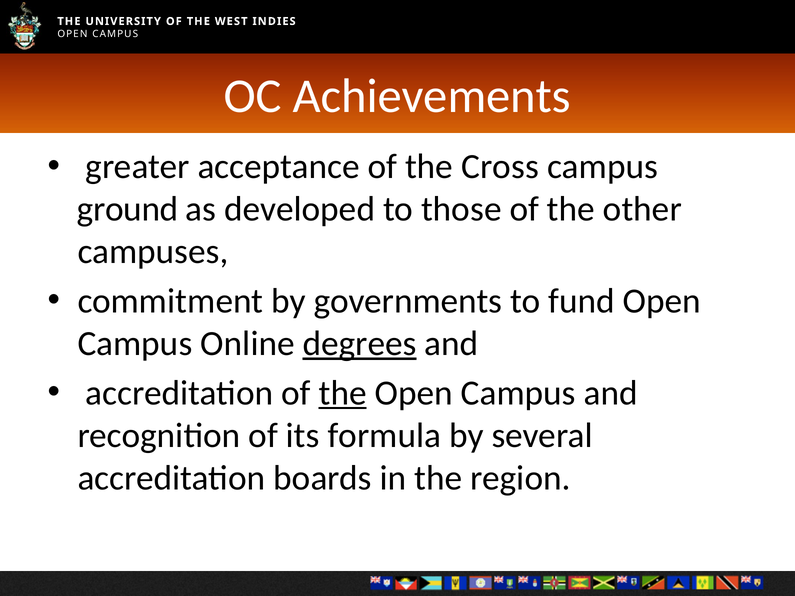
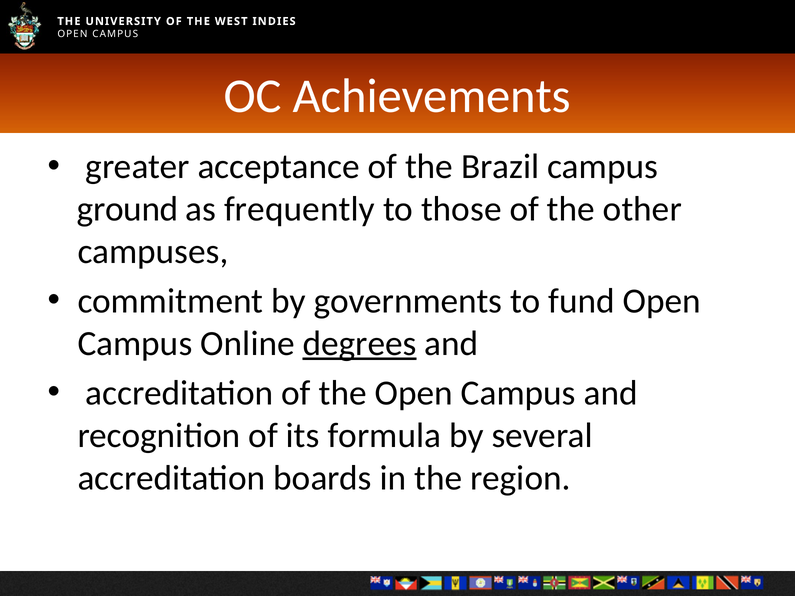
Cross: Cross -> Brazil
developed: developed -> frequently
the at (343, 393) underline: present -> none
